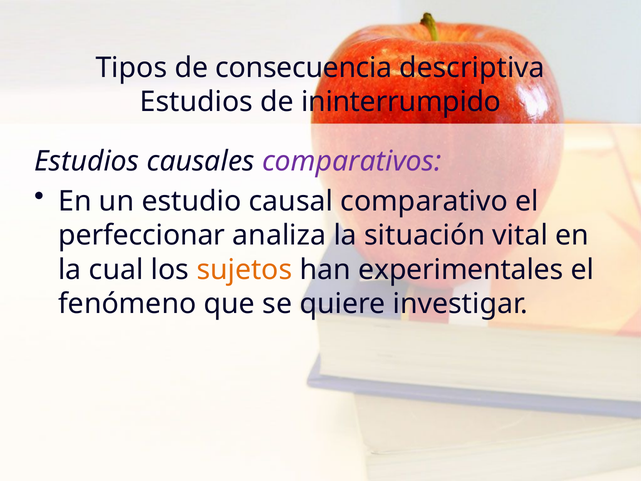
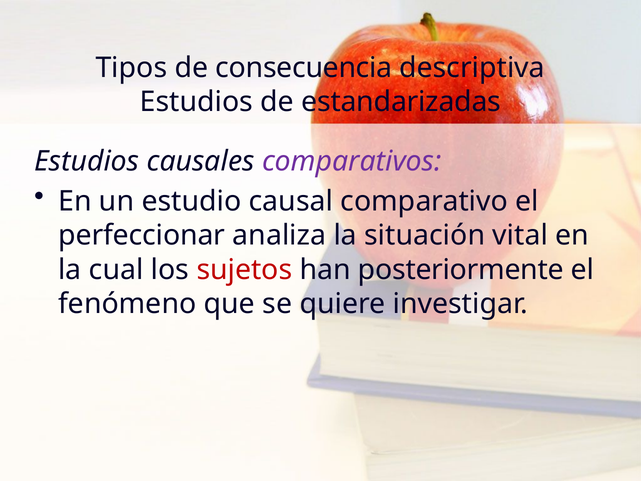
ininterrumpido: ininterrumpido -> estandarizadas
sujetos colour: orange -> red
experimentales: experimentales -> posteriormente
